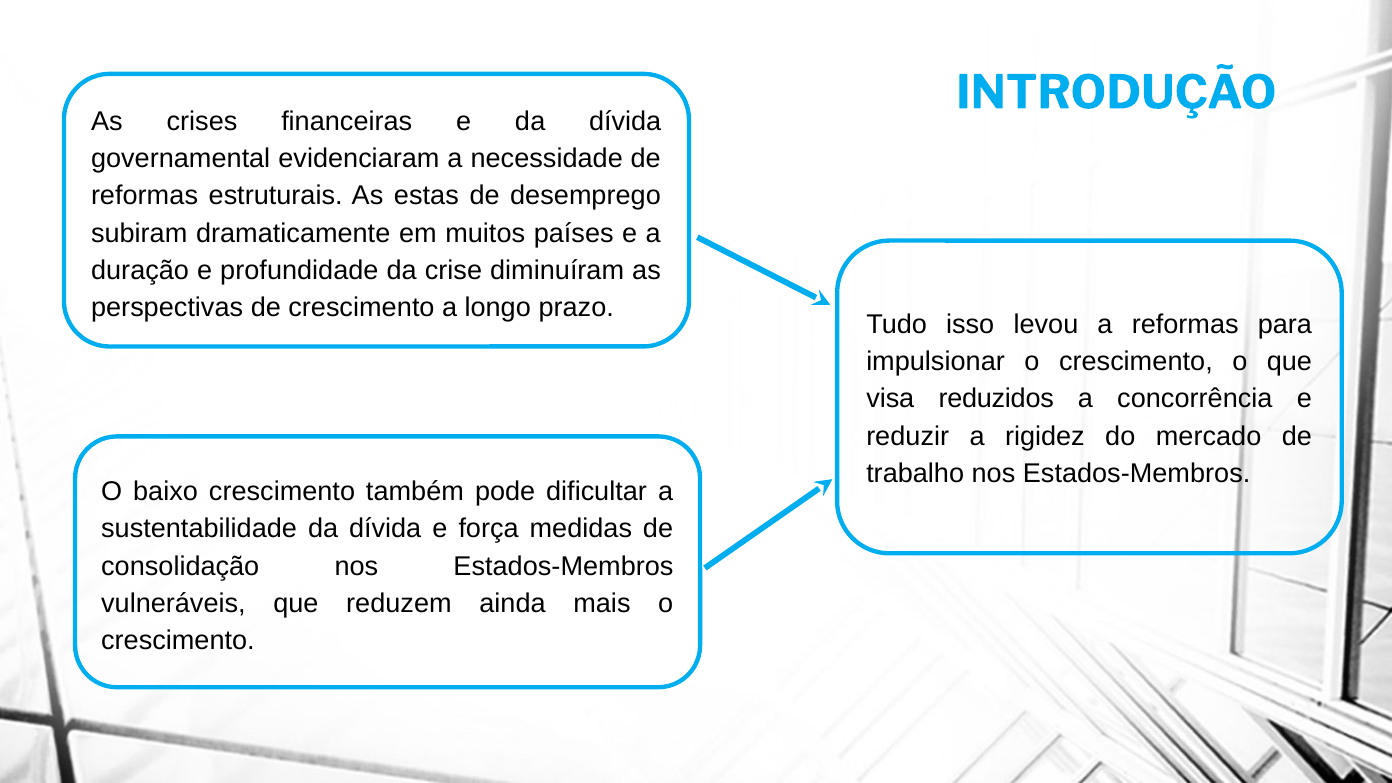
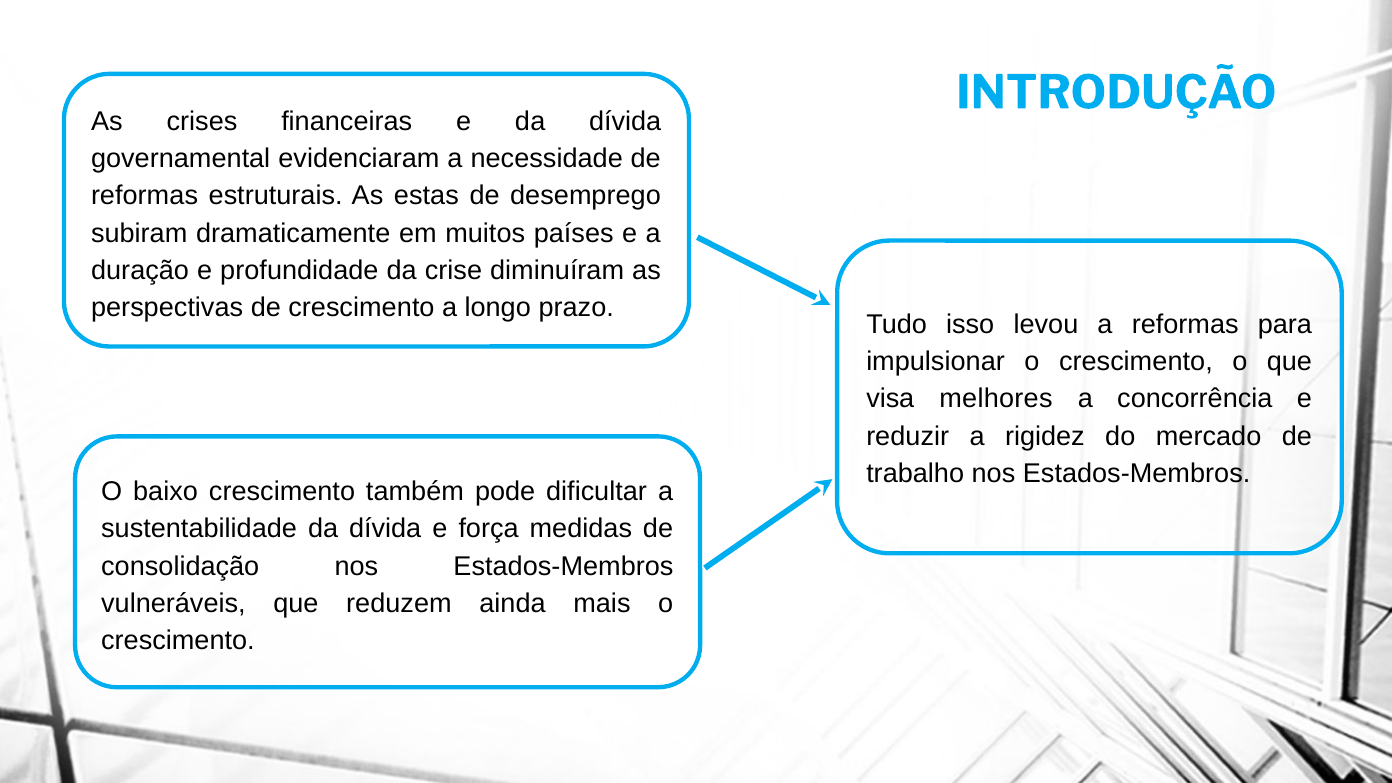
reduzidos: reduzidos -> melhores
